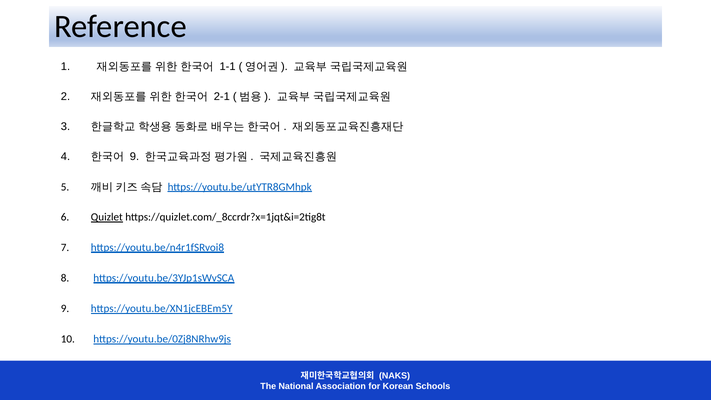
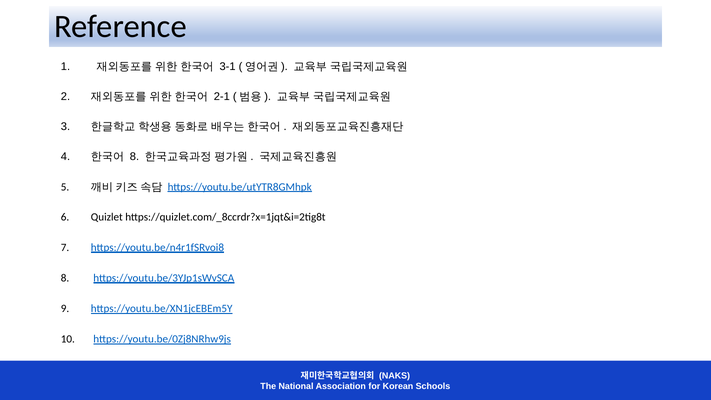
1-1: 1-1 -> 3-1
9 at (134, 157): 9 -> 8
Quizlet underline: present -> none
